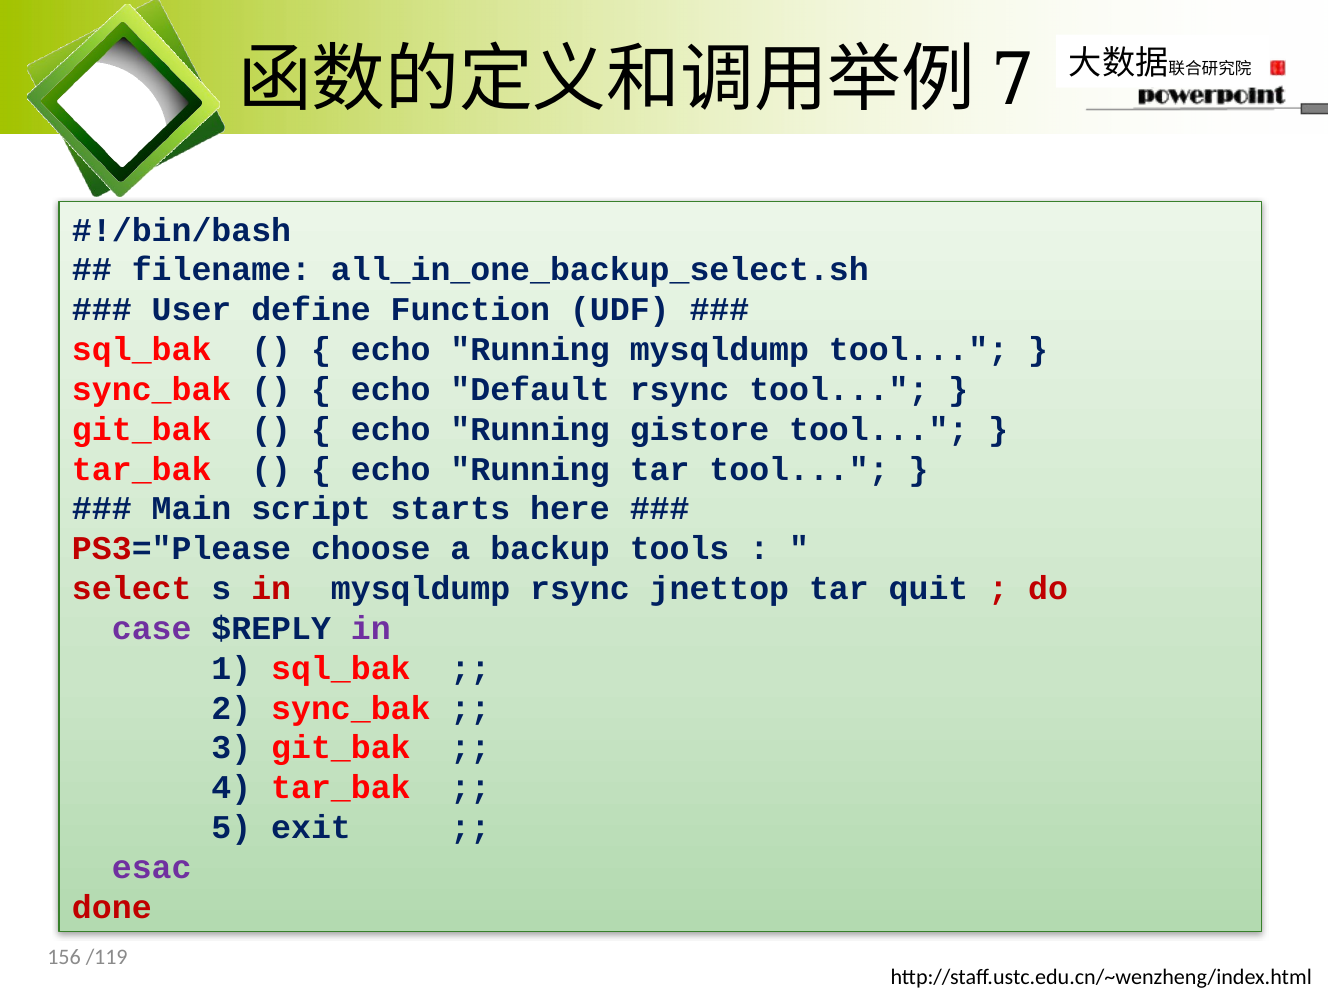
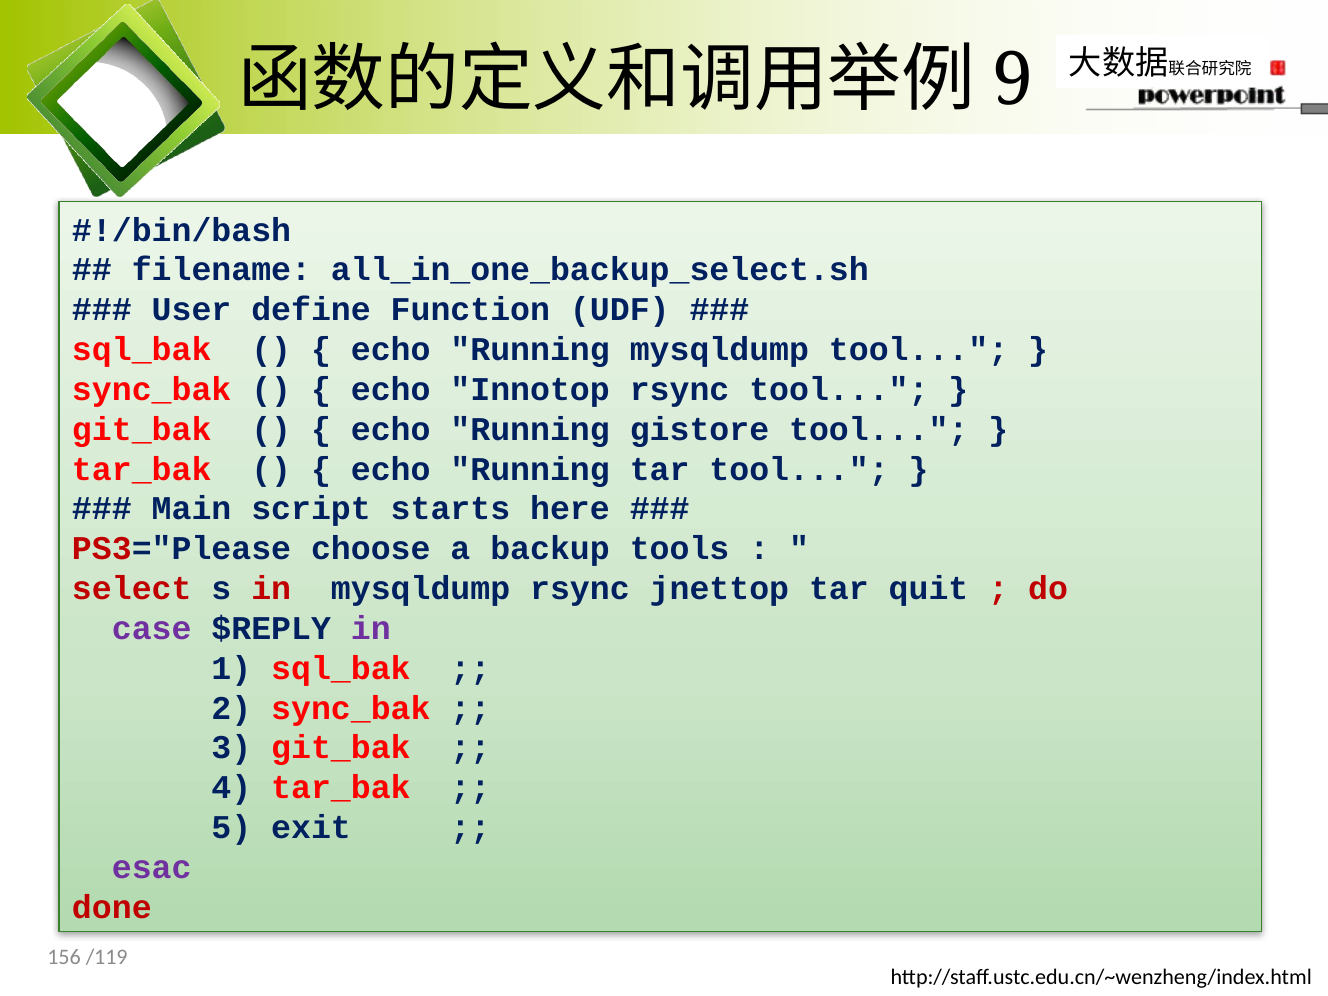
7: 7 -> 9
Default: Default -> Innotop
